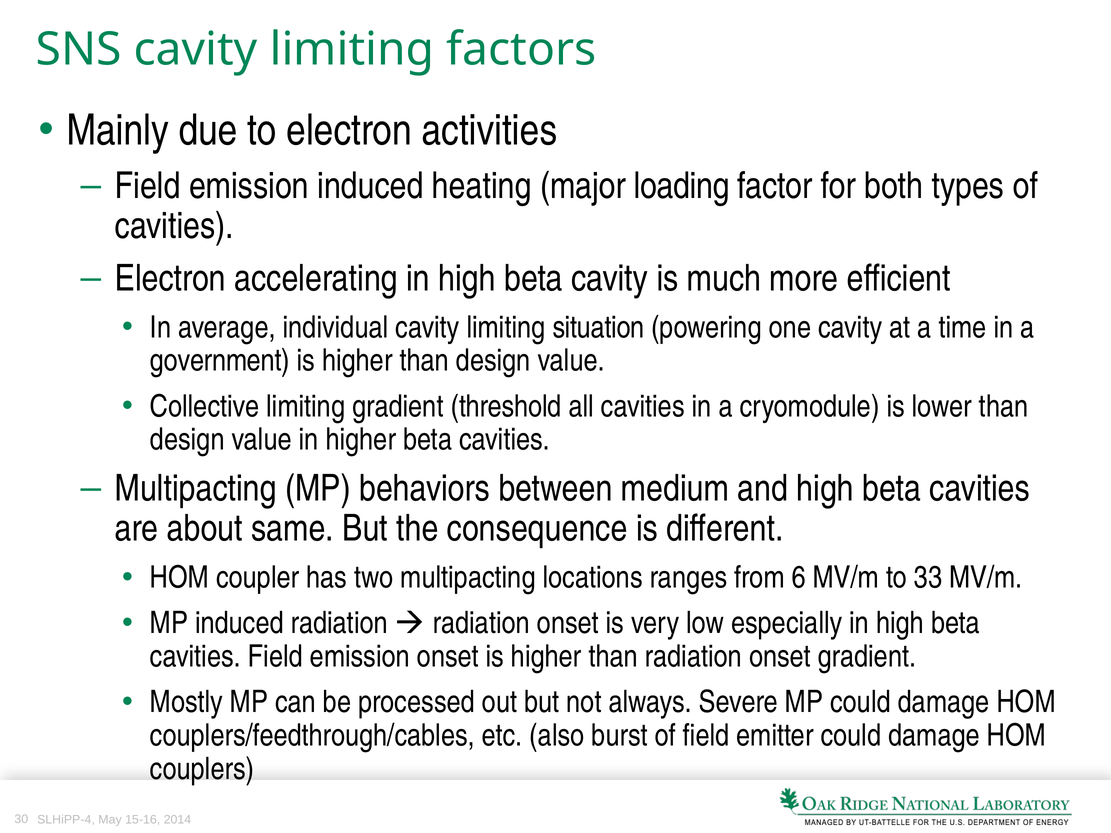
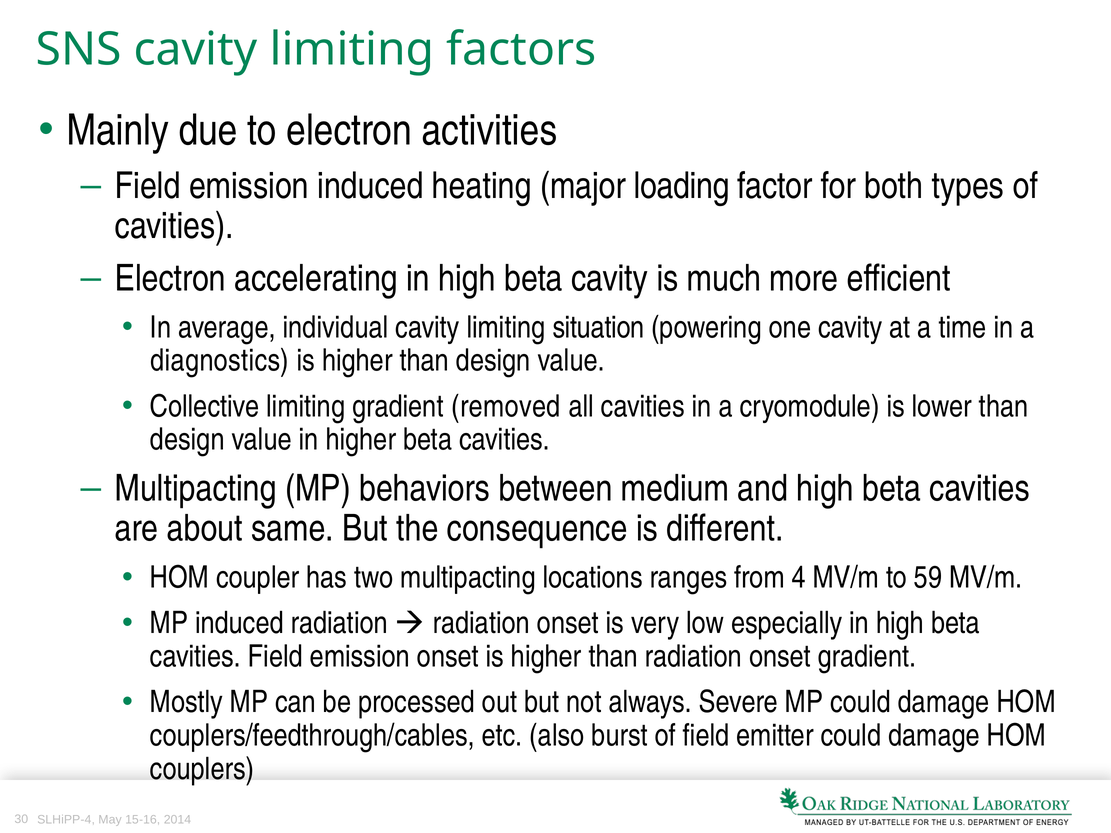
government: government -> diagnostics
threshold: threshold -> removed
6: 6 -> 4
33: 33 -> 59
